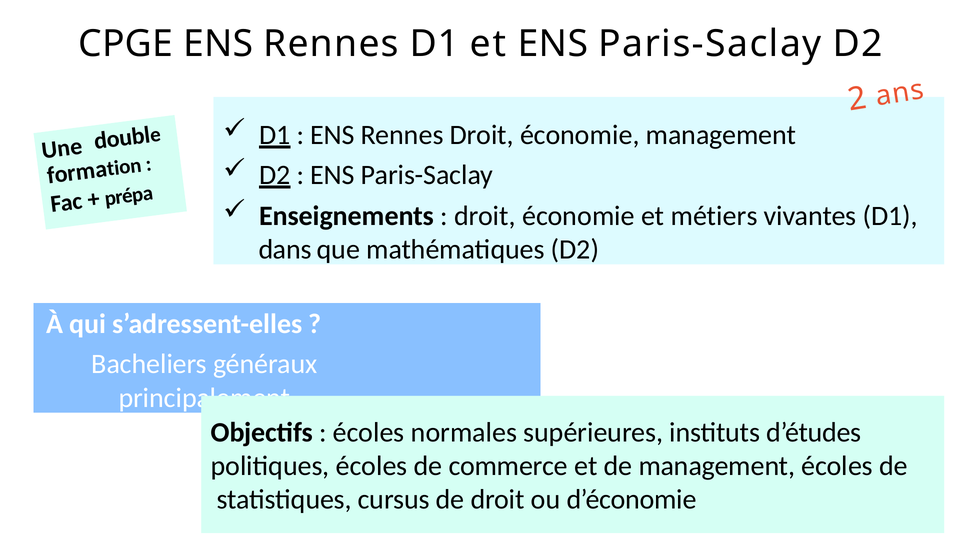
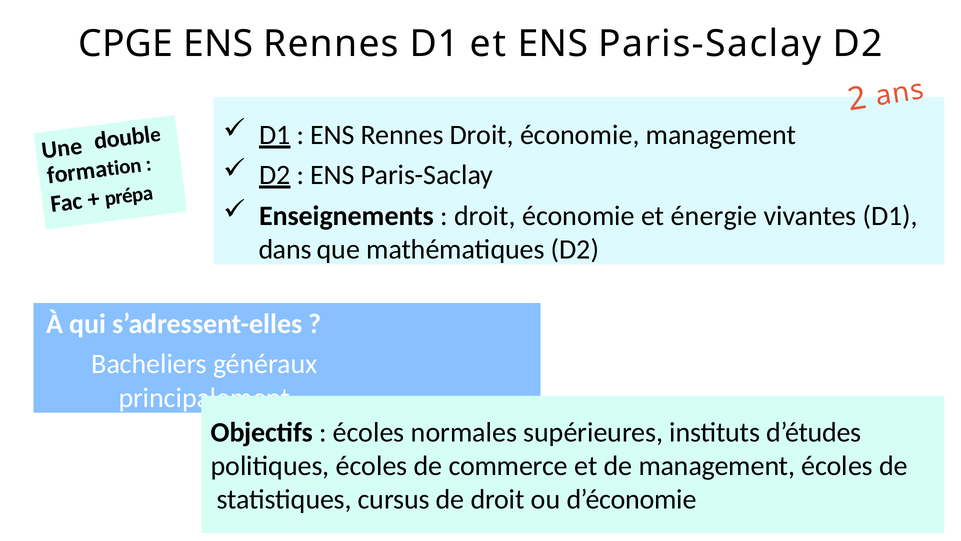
métiers: métiers -> énergie
